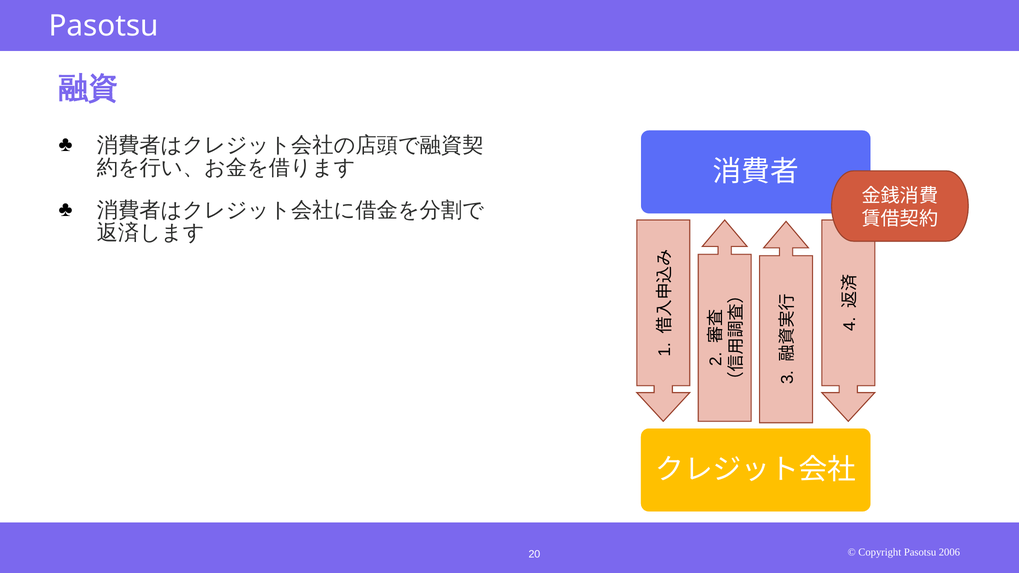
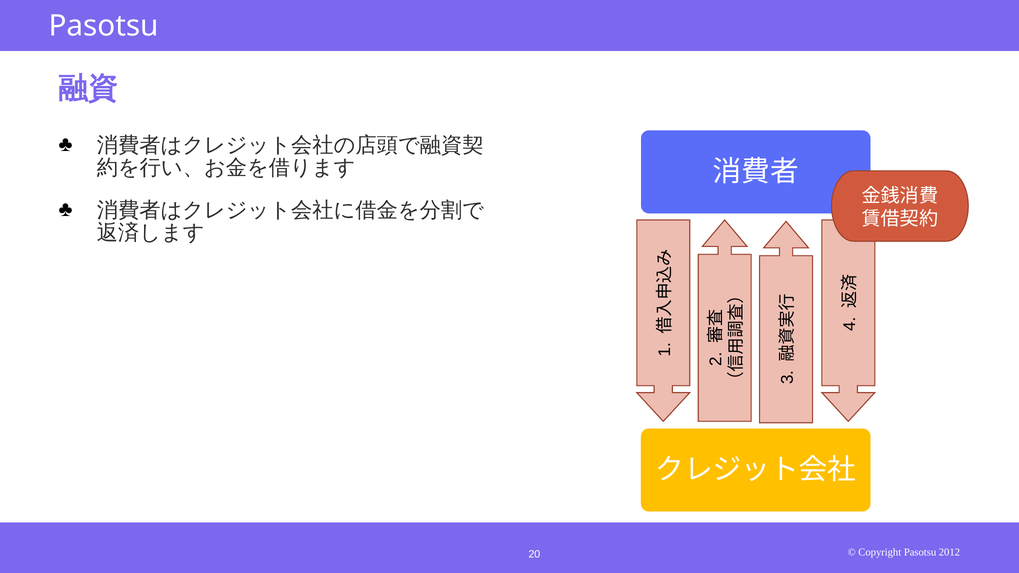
2006: 2006 -> 2012
